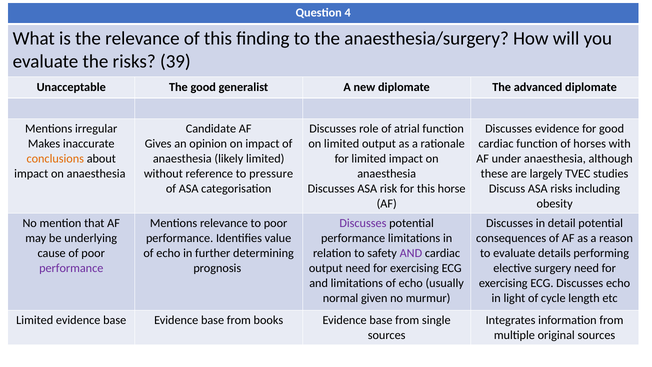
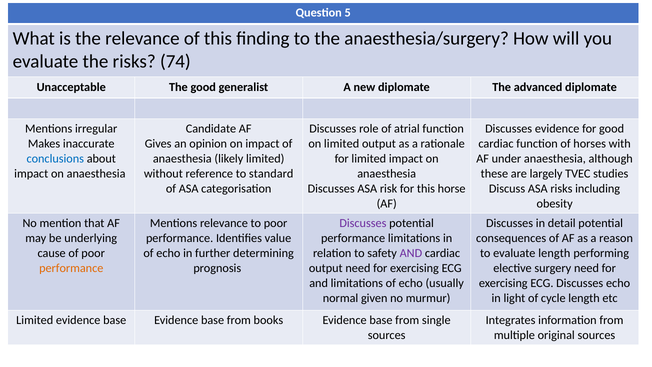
4: 4 -> 5
39: 39 -> 74
conclusions colour: orange -> blue
pressure: pressure -> standard
evaluate details: details -> length
performance at (71, 268) colour: purple -> orange
